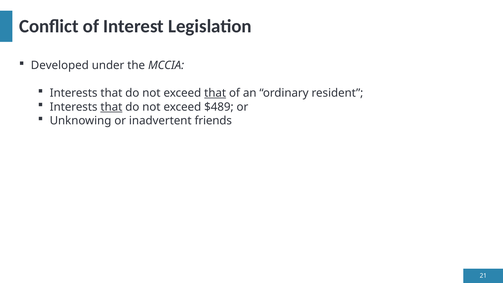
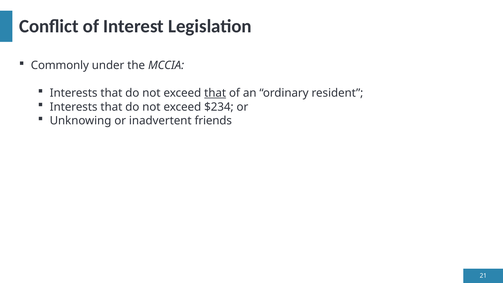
Developed: Developed -> Commonly
that at (111, 107) underline: present -> none
$489: $489 -> $234
